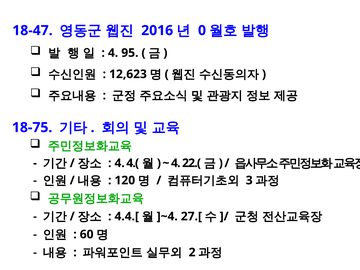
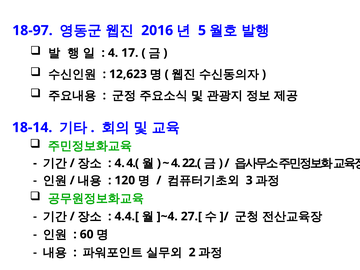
18-47: 18-47 -> 18-97
0: 0 -> 5
95: 95 -> 17
18-75: 18-75 -> 18-14
